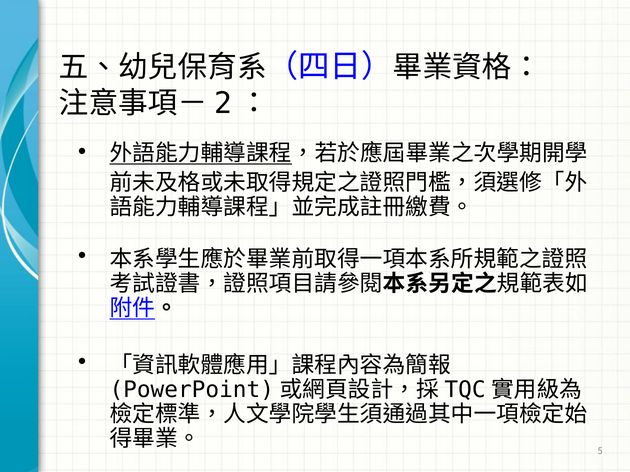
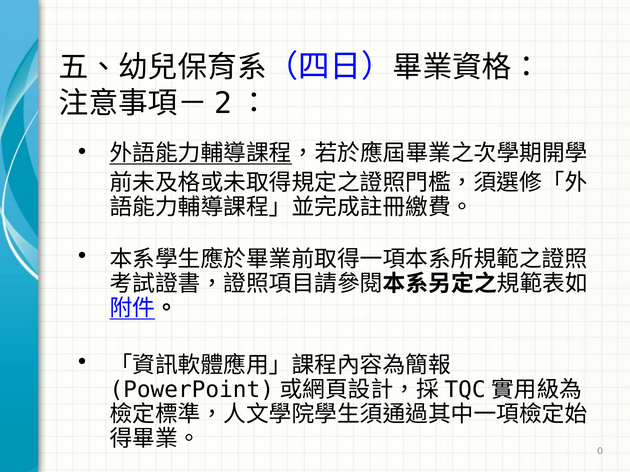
5: 5 -> 0
